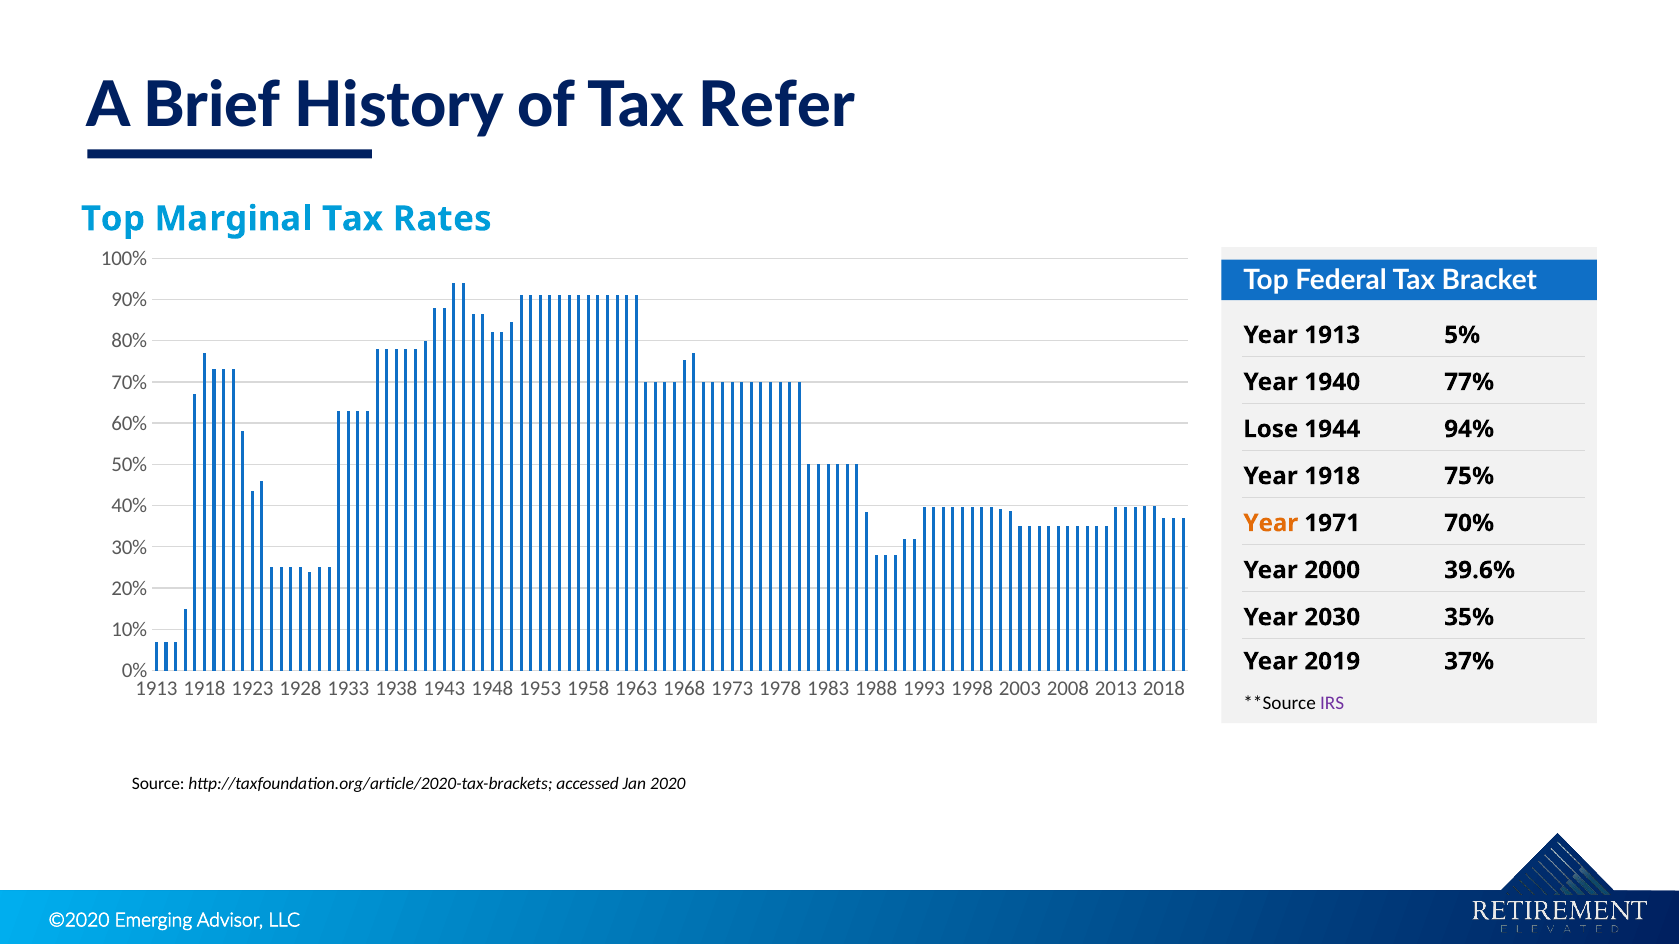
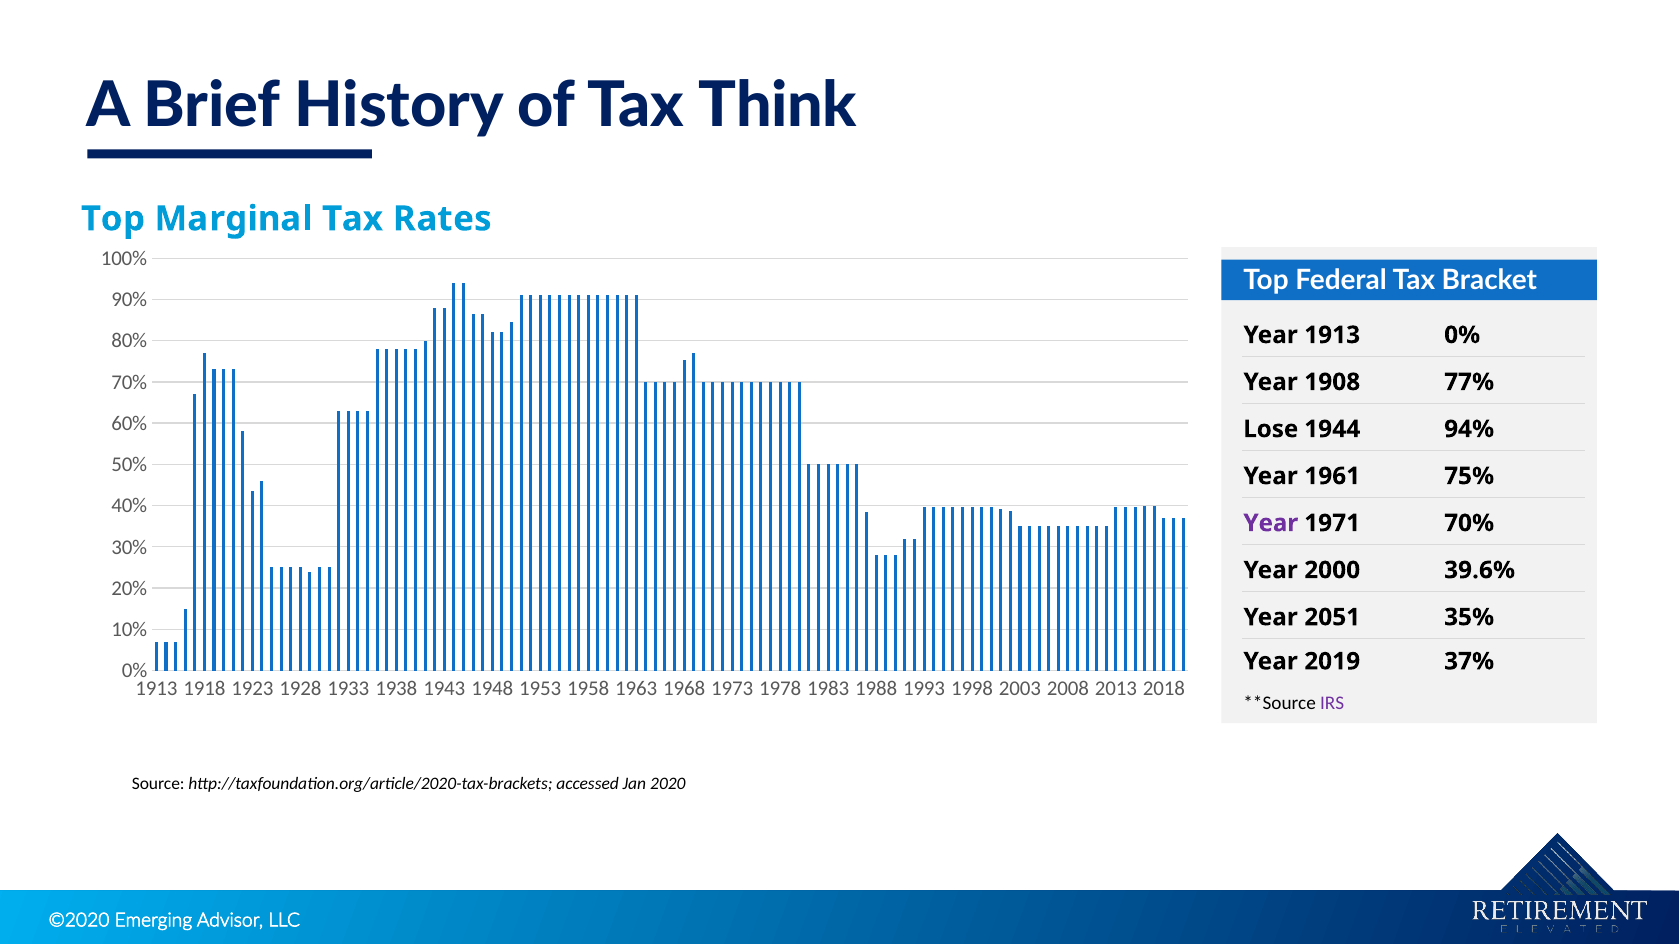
Refer: Refer -> Think
1913 5%: 5% -> 0%
1940: 1940 -> 1908
Year 1918: 1918 -> 1961
Year at (1271, 523) colour: orange -> purple
2030: 2030 -> 2051
